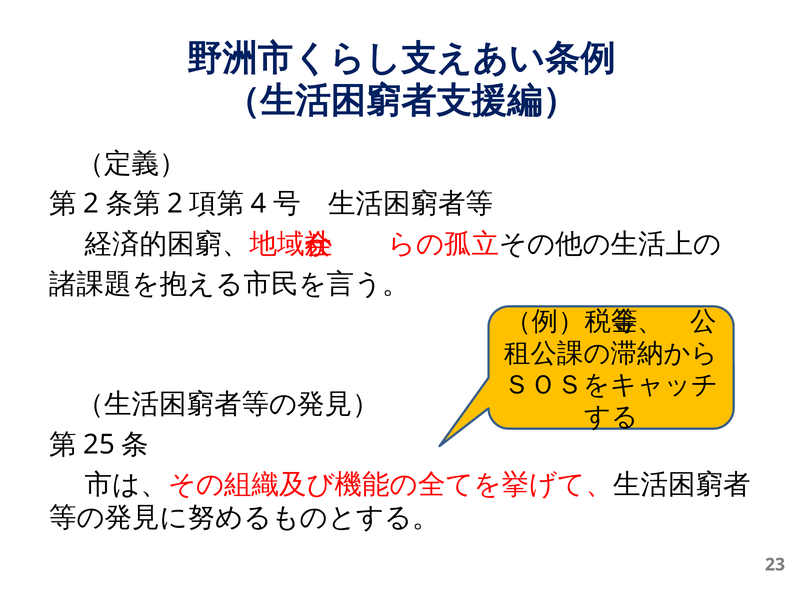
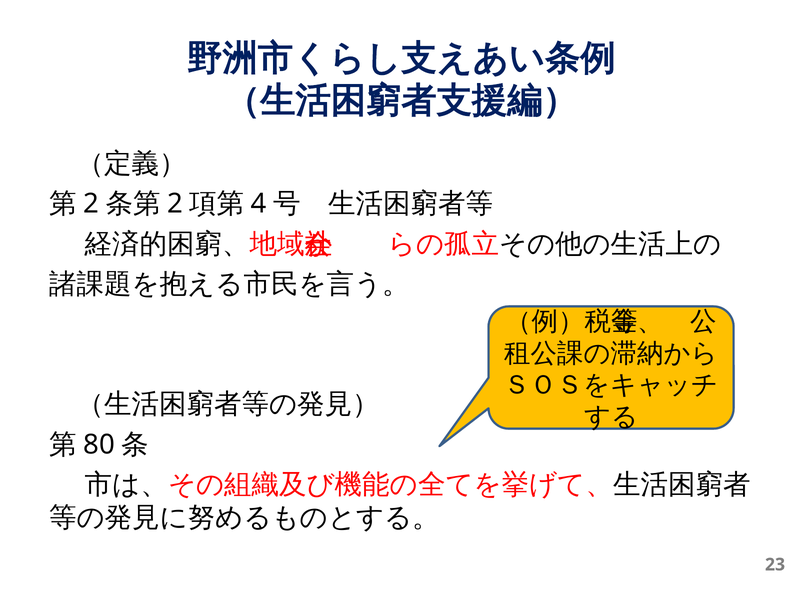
25: 25 -> 80
